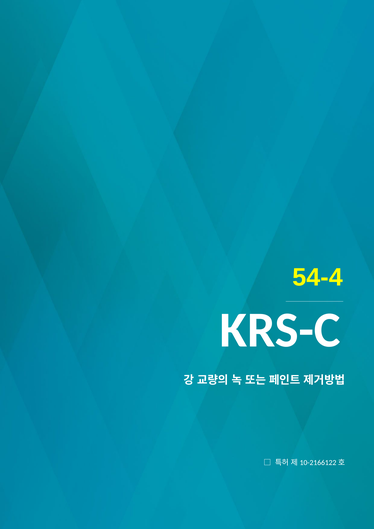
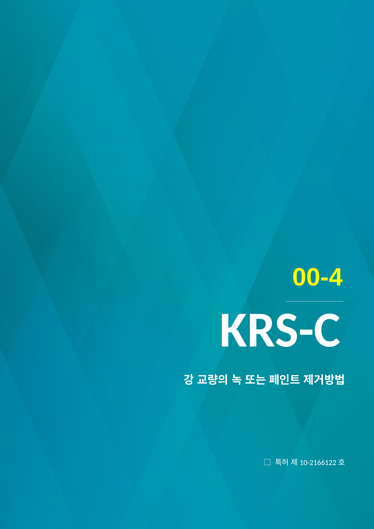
54-4: 54-4 -> 00-4
